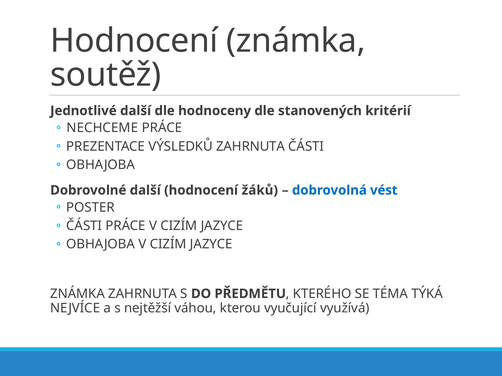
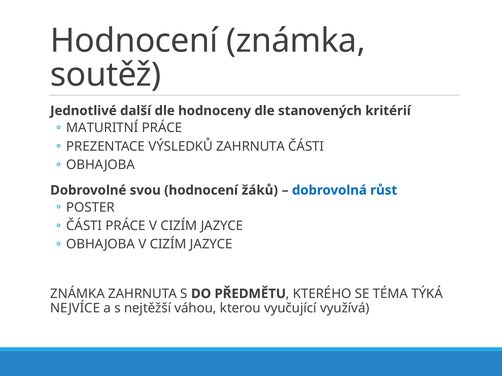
NECHCEME: NECHCEME -> MATURITNÍ
Dobrovolné další: další -> svou
vést: vést -> růst
